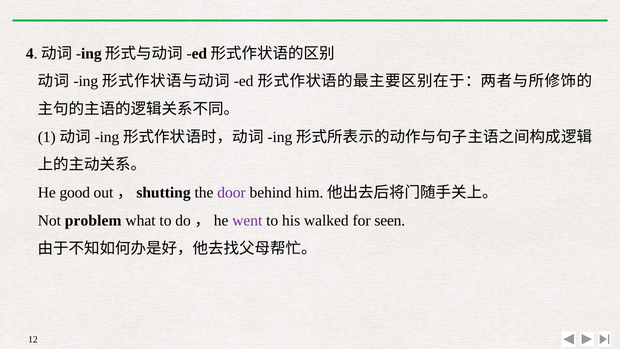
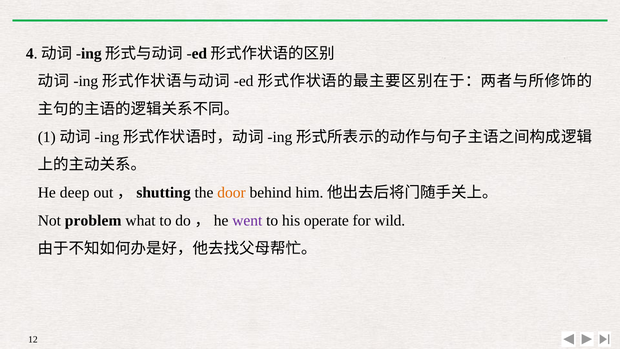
good: good -> deep
door colour: purple -> orange
walked: walked -> operate
seen: seen -> wild
